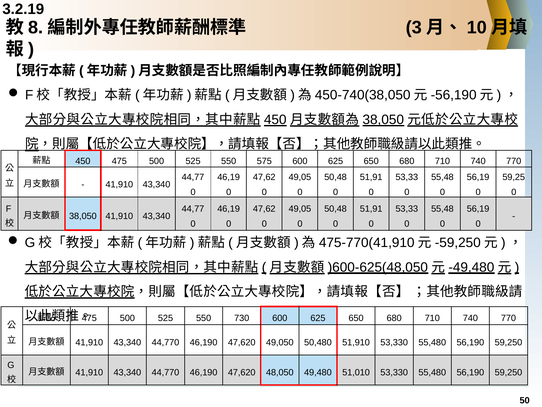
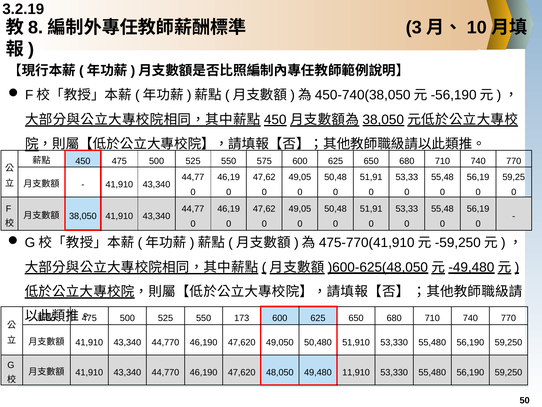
730: 730 -> 173
51,010: 51,010 -> 11,910
